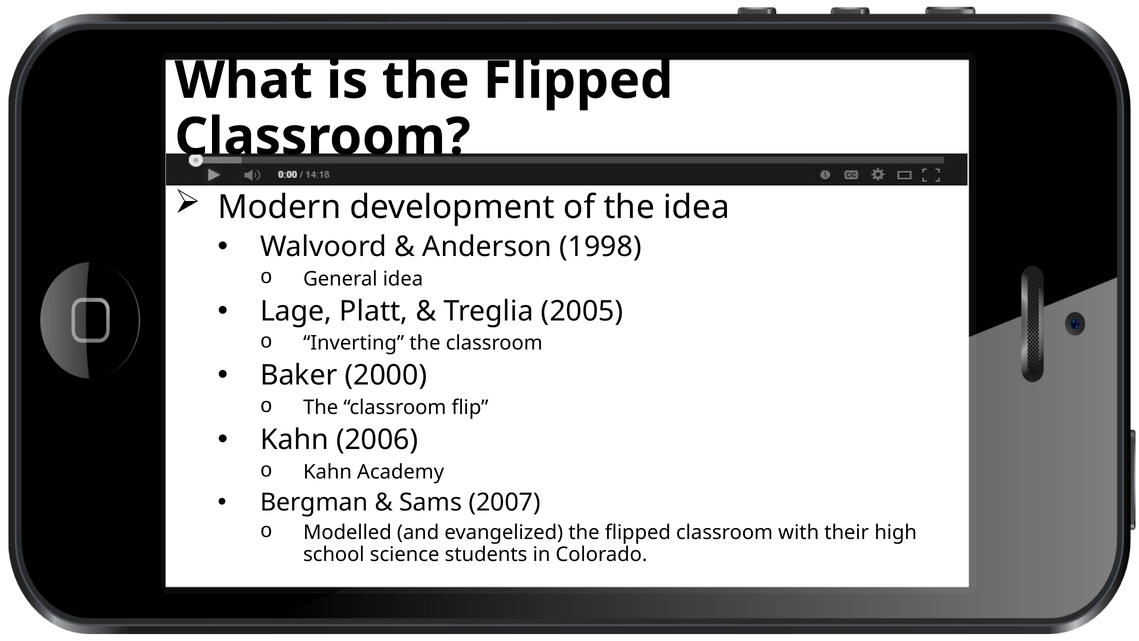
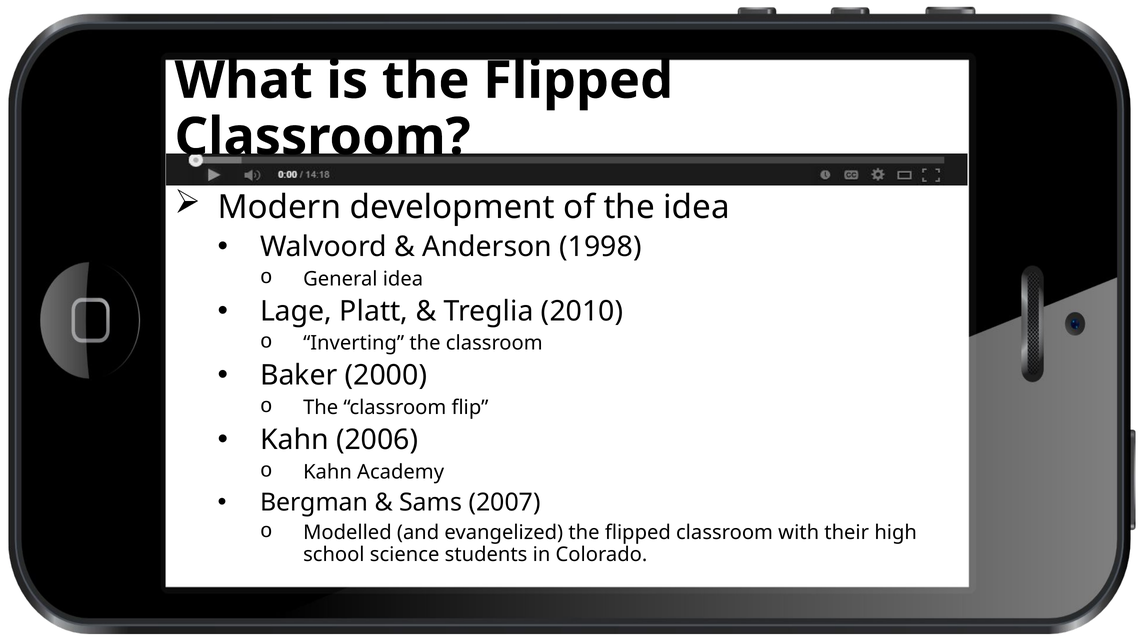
2005: 2005 -> 2010
